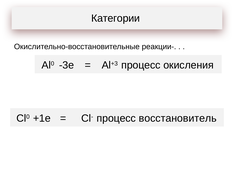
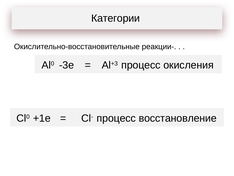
восстановитель: восстановитель -> восстановление
